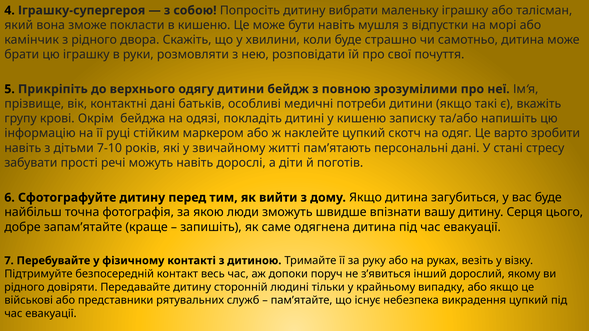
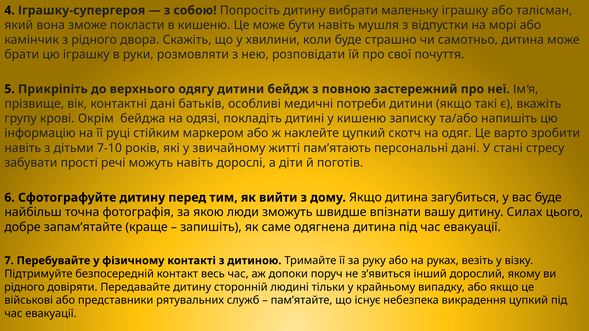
зрозумілими: зрозумілими -> застережний
Серця: Серця -> Силах
